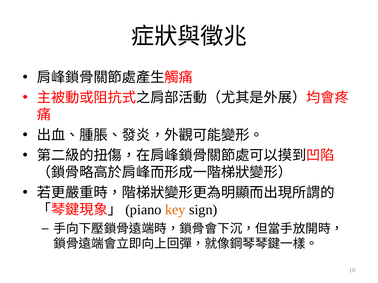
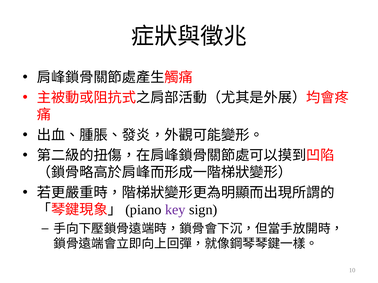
key colour: orange -> purple
